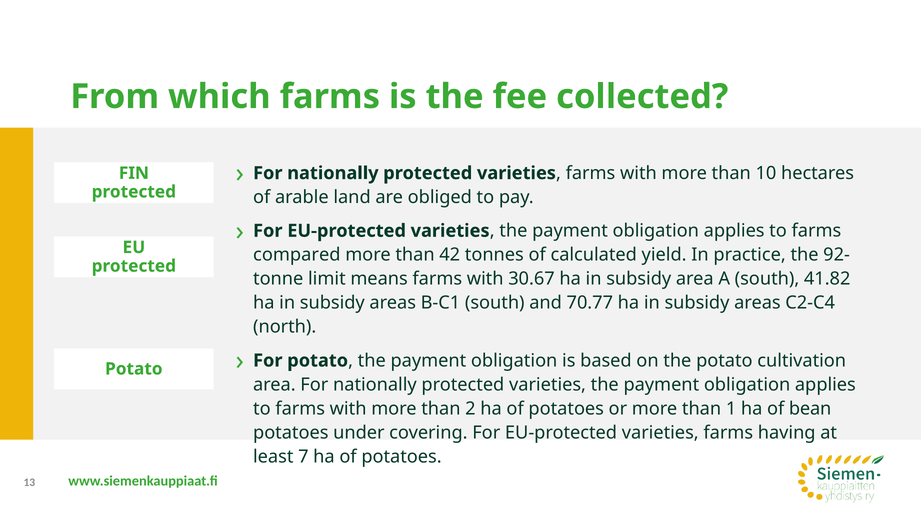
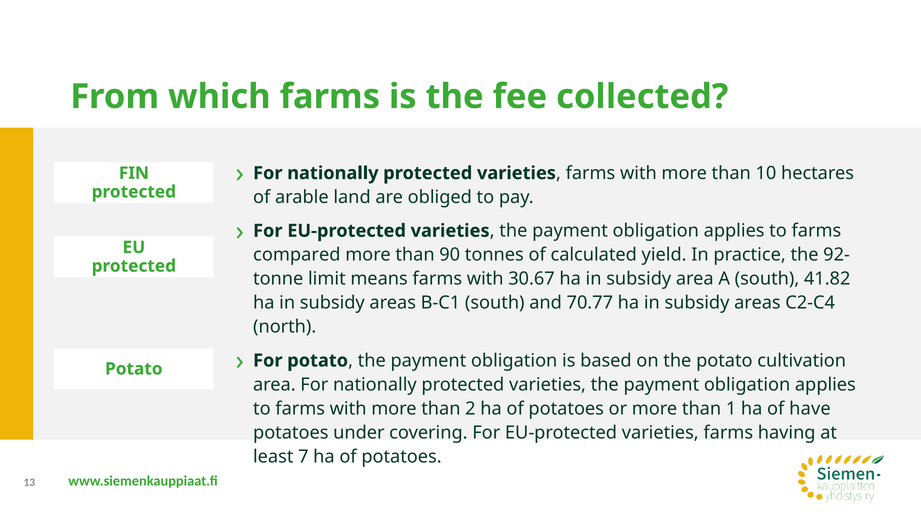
42: 42 -> 90
bean: bean -> have
